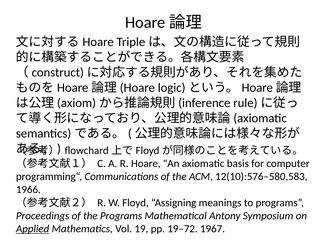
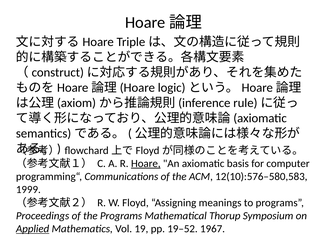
Hoare underline: none -> present
1966: 1966 -> 1999
Antony: Antony -> Thorup
19–72: 19–72 -> 19–52
